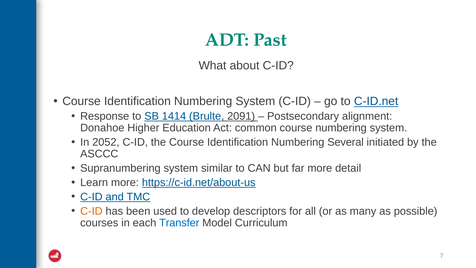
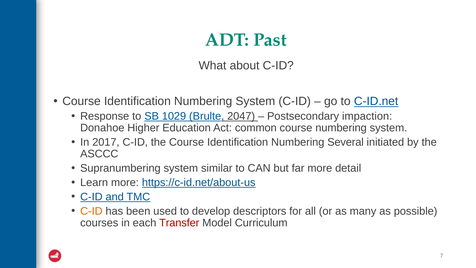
1414: 1414 -> 1029
2091: 2091 -> 2047
alignment: alignment -> impaction
2052: 2052 -> 2017
Transfer colour: blue -> red
